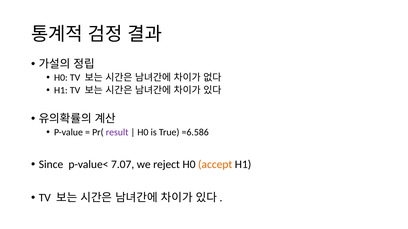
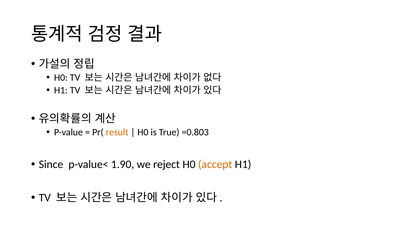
result colour: purple -> orange
=6.586: =6.586 -> =0.803
7.07: 7.07 -> 1.90
